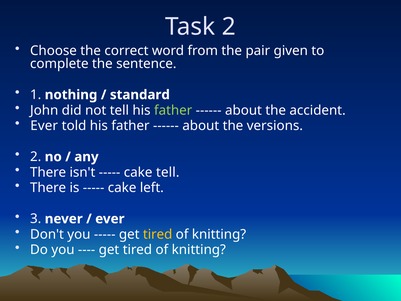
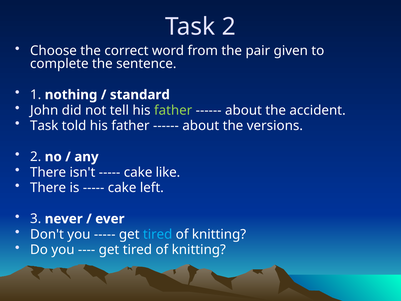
Ever at (44, 126): Ever -> Task
cake tell: tell -> like
tired at (158, 234) colour: yellow -> light blue
